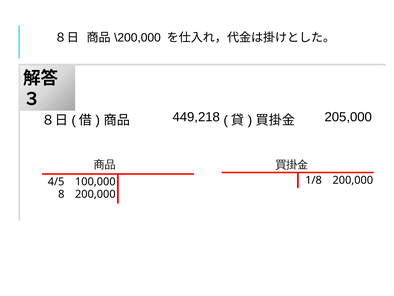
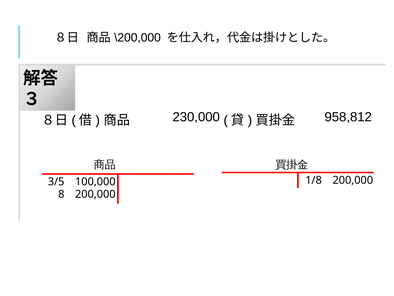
449,218: 449,218 -> 230,000
205,000: 205,000 -> 958,812
4/5: 4/5 -> 3/5
